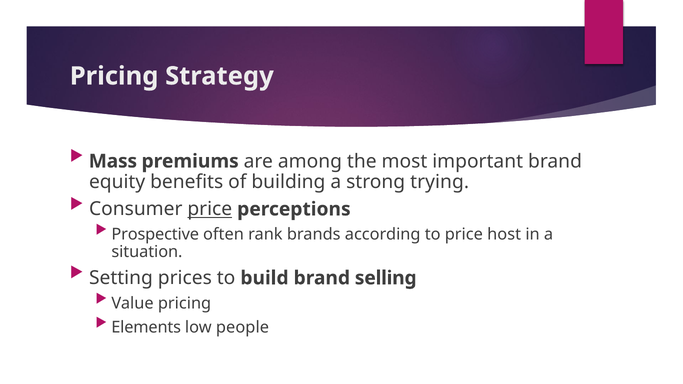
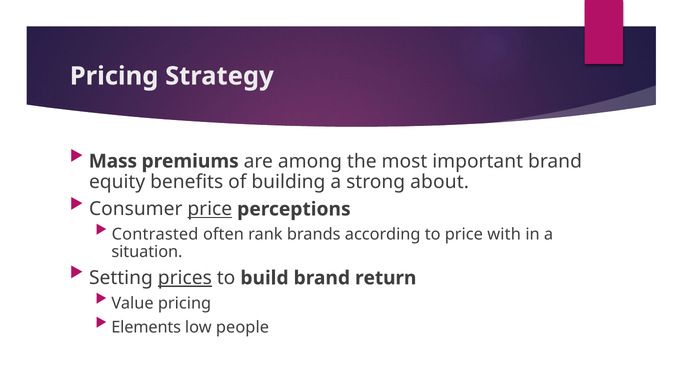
trying: trying -> about
Prospective: Prospective -> Contrasted
host: host -> with
prices underline: none -> present
selling: selling -> return
